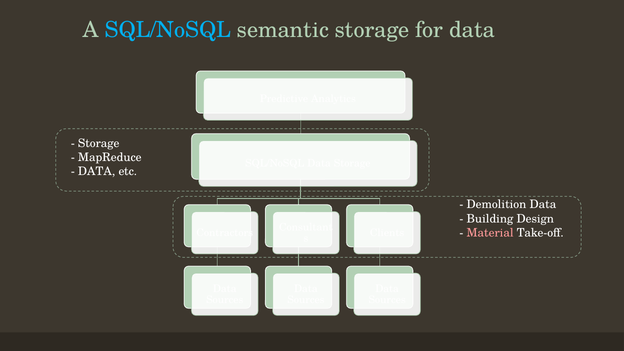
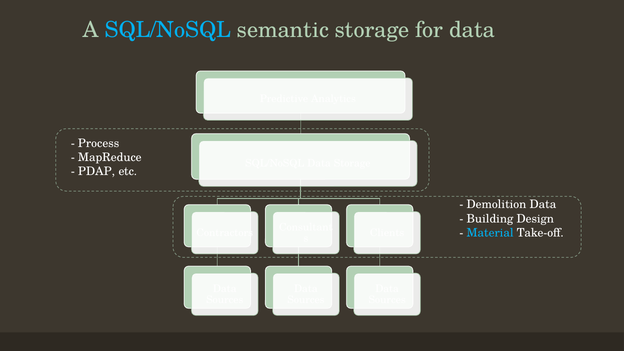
Storage at (99, 144): Storage -> Process
DATA at (97, 172): DATA -> PDAP
Material colour: pink -> light blue
